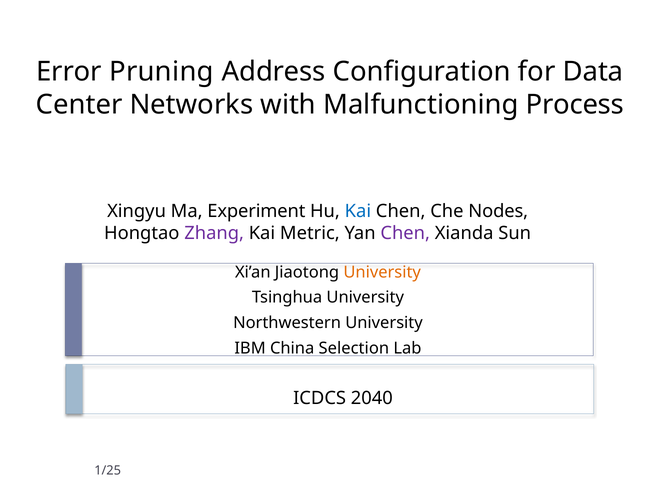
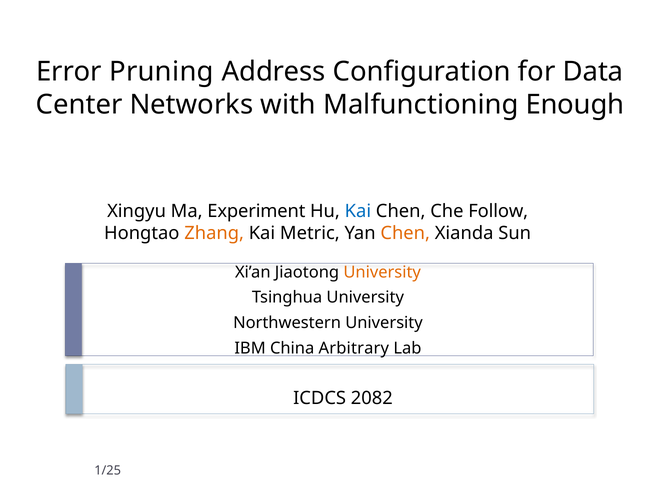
Process: Process -> Enough
Nodes: Nodes -> Follow
Zhang colour: purple -> orange
Chen at (405, 233) colour: purple -> orange
Selection: Selection -> Arbitrary
2040: 2040 -> 2082
